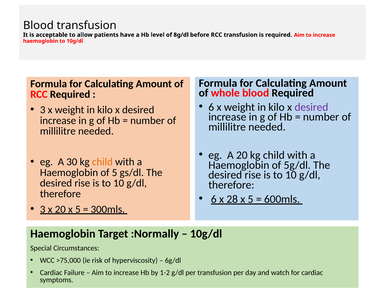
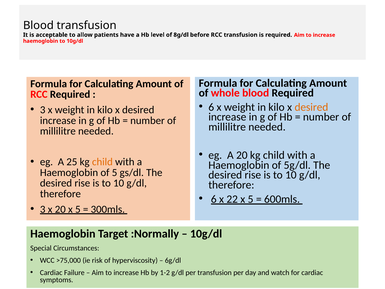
desired at (311, 107) colour: purple -> orange
30: 30 -> 25
28: 28 -> 22
